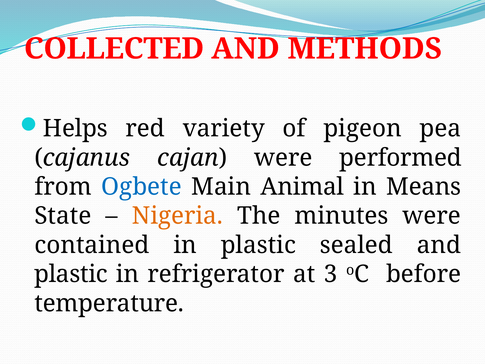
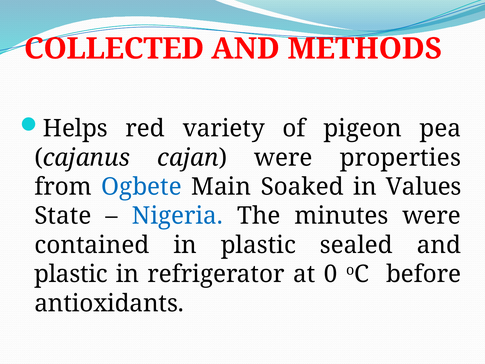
performed: performed -> properties
Animal: Animal -> Soaked
Means: Means -> Values
Nigeria colour: orange -> blue
3: 3 -> 0
temperature: temperature -> antioxidants
